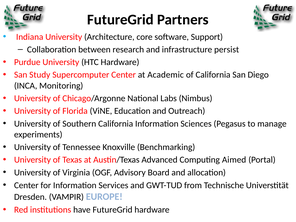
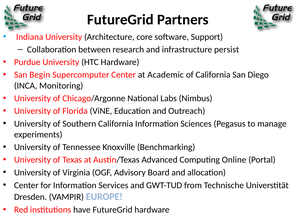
Study: Study -> Begin
Aimed: Aimed -> Online
